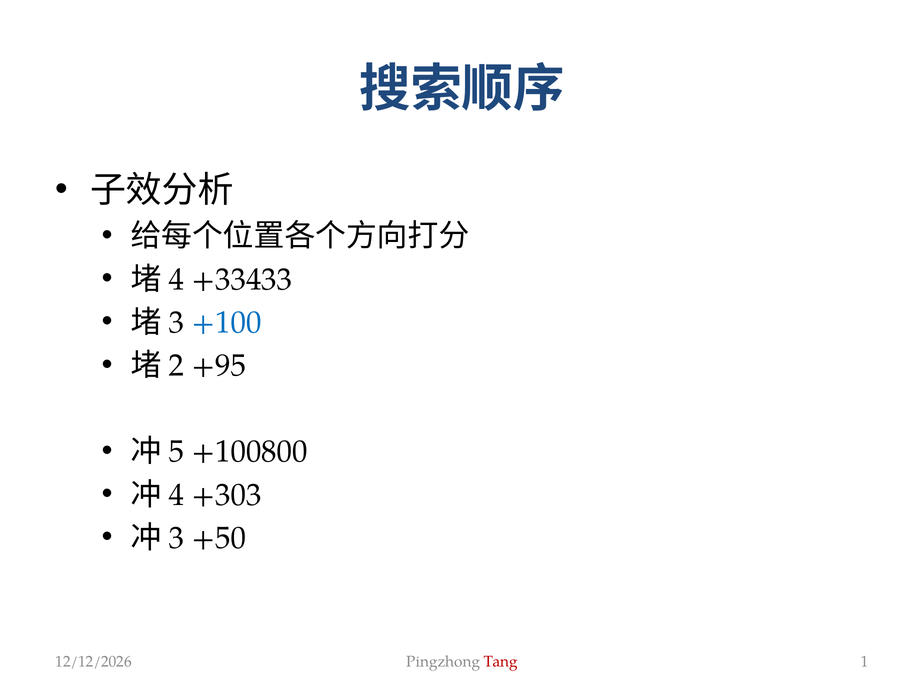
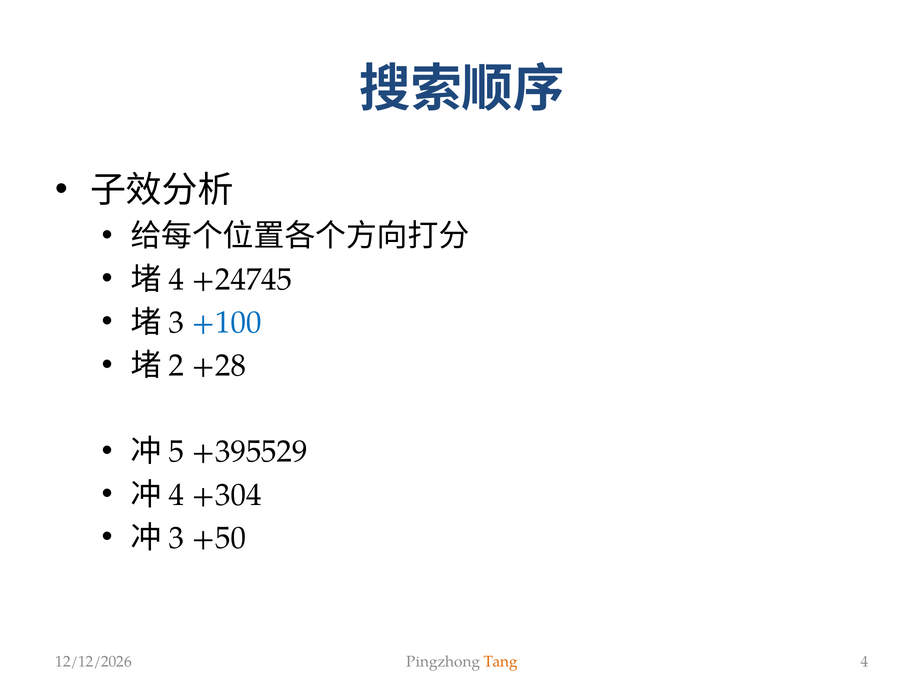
+33433: +33433 -> +24745
+95: +95 -> +28
+100800: +100800 -> +395529
+303: +303 -> +304
Tang colour: red -> orange
1 at (865, 662): 1 -> 4
